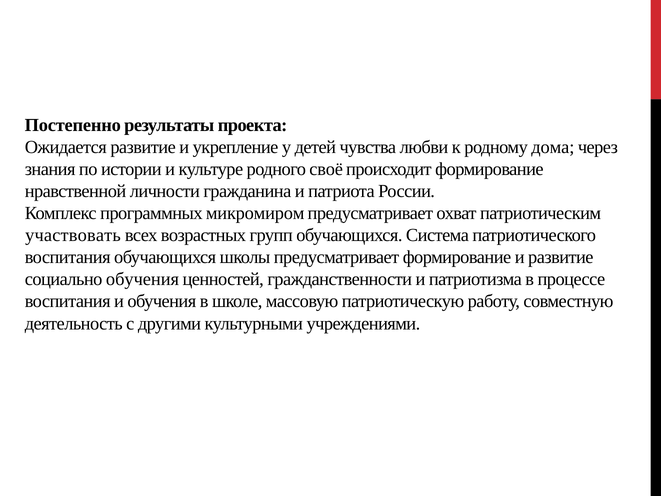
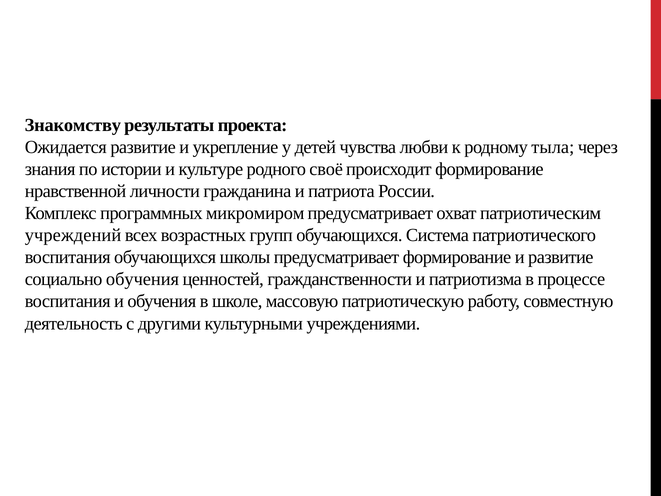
Постепенно: Постепенно -> Знакомству
дома: дома -> тыла
участвовать: участвовать -> учреждений
